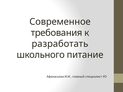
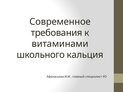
разработать: разработать -> витаминами
питание: питание -> кальция
